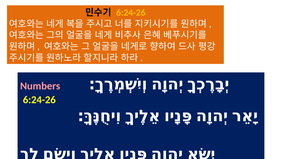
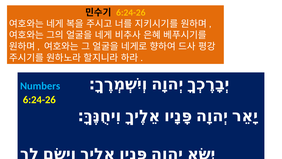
Numbers colour: pink -> light blue
